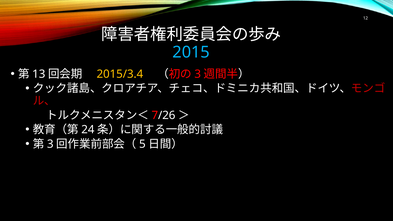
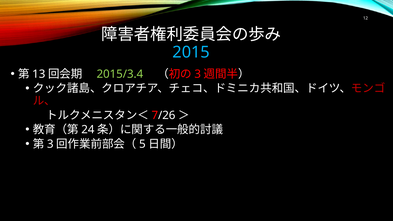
2015/3.4 colour: yellow -> light green
